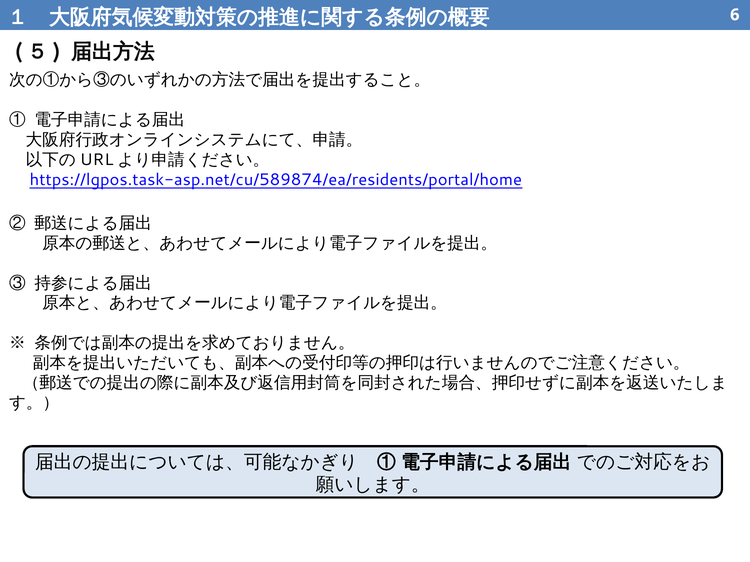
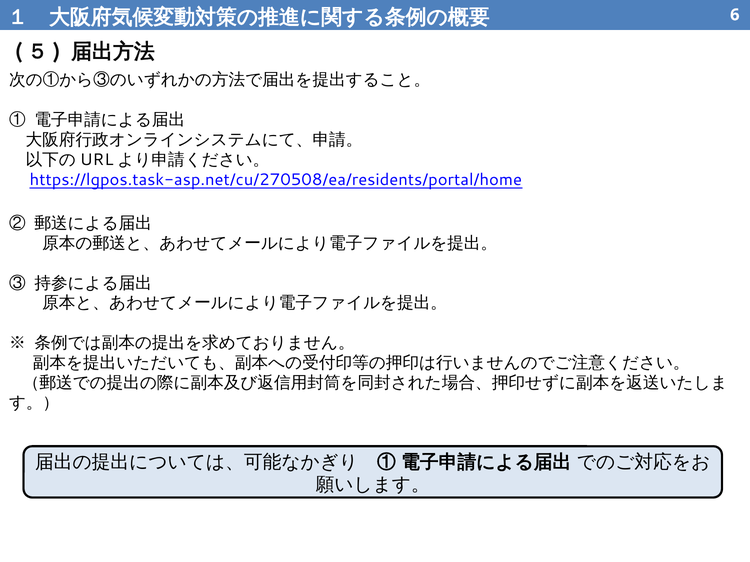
https://lgpos.task-asp.net/cu/589874/ea/residents/portal/home: https://lgpos.task-asp.net/cu/589874/ea/residents/portal/home -> https://lgpos.task-asp.net/cu/270508/ea/residents/portal/home
